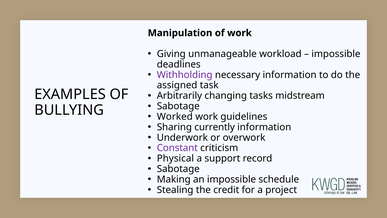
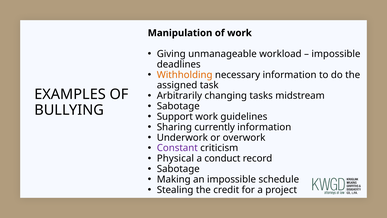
Withholding colour: purple -> orange
Worked: Worked -> Support
support: support -> conduct
